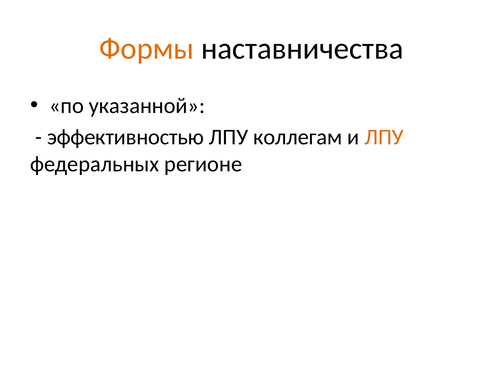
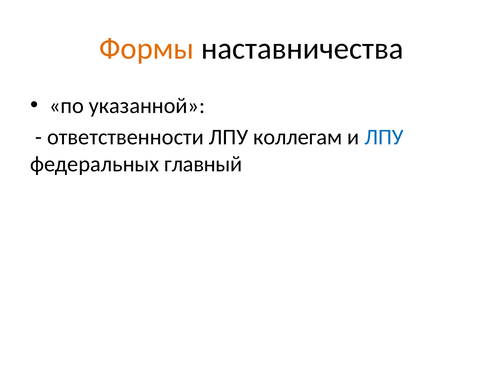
эффективностью: эффективностью -> ответственности
ЛПУ at (384, 137) colour: orange -> blue
регионе: регионе -> главный
